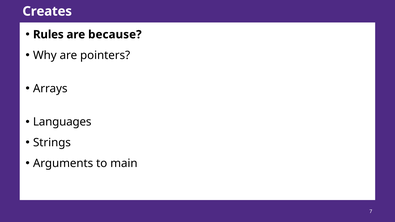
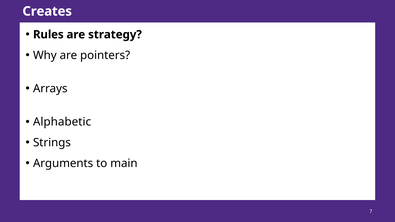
because: because -> strategy
Languages: Languages -> Alphabetic
